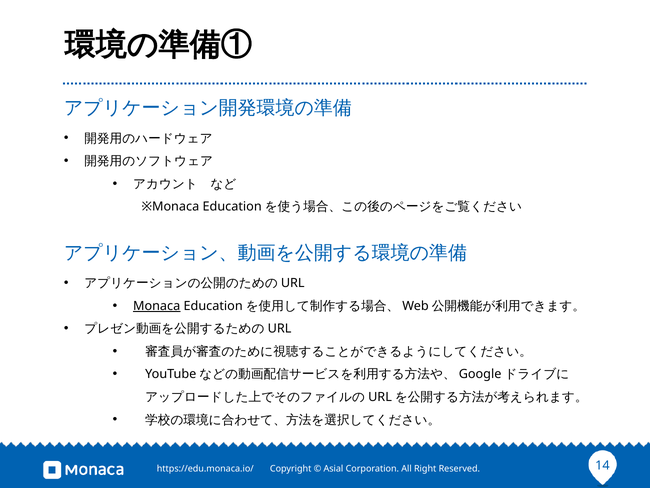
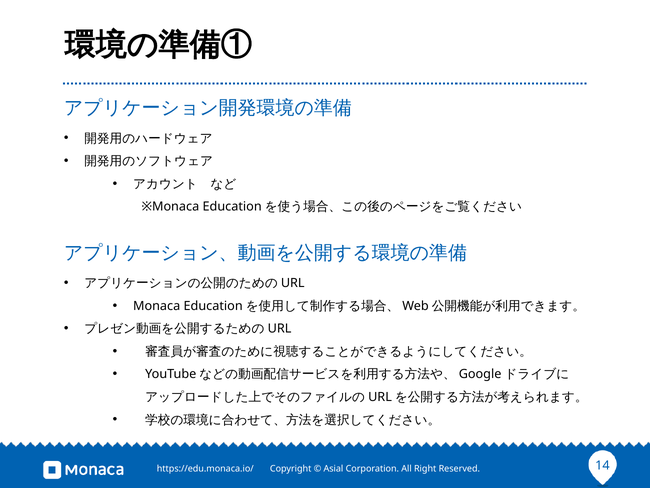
Monaca underline: present -> none
